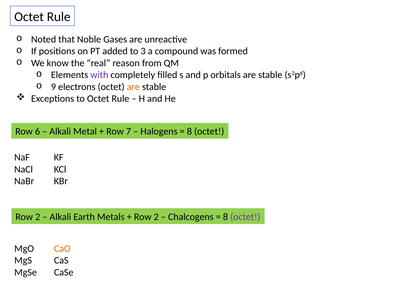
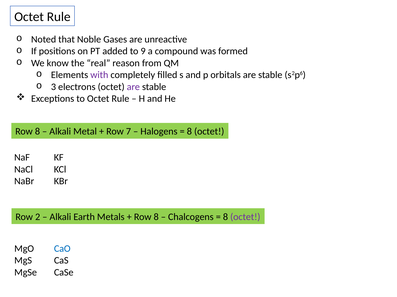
3: 3 -> 9
9: 9 -> 3
are at (133, 87) colour: orange -> purple
6 at (37, 132): 6 -> 8
2 at (156, 217): 2 -> 8
CaO colour: orange -> blue
